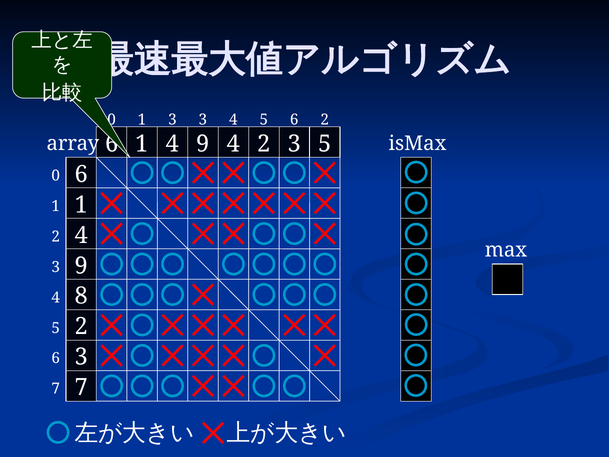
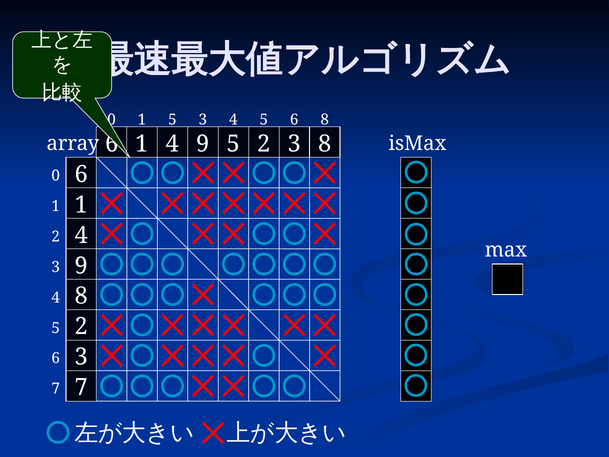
1 3: 3 -> 5
4 5 6 2: 2 -> 8
9 4: 4 -> 5
5 at (325, 144): 5 -> 8
